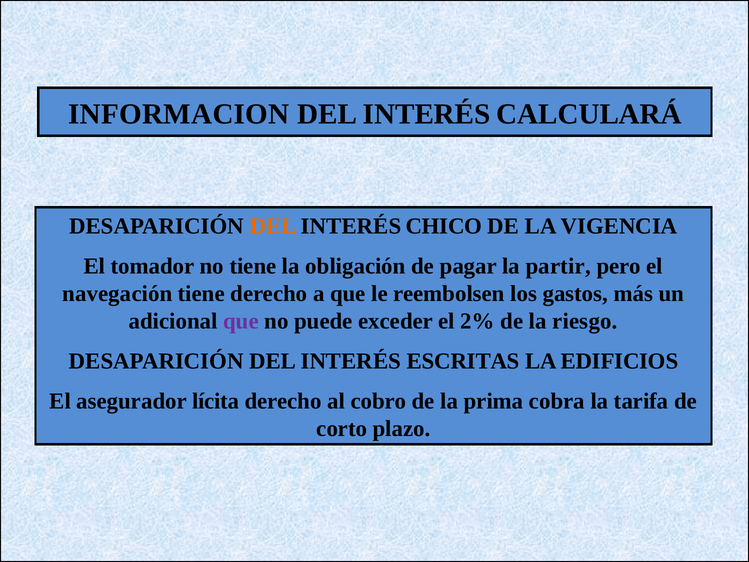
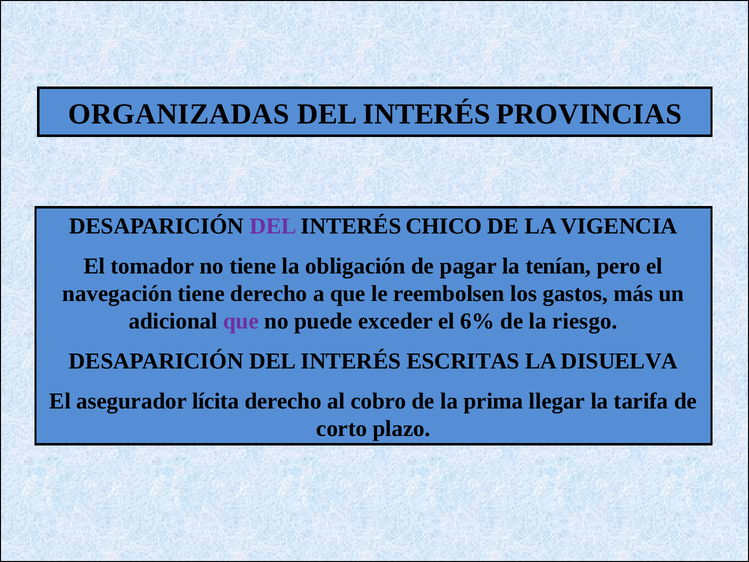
INFORMACION: INFORMACION -> ORGANIZADAS
CALCULARÁ: CALCULARÁ -> PROVINCIAS
DEL at (273, 226) colour: orange -> purple
partir: partir -> tenían
2%: 2% -> 6%
EDIFICIOS: EDIFICIOS -> DISUELVA
cobra: cobra -> llegar
